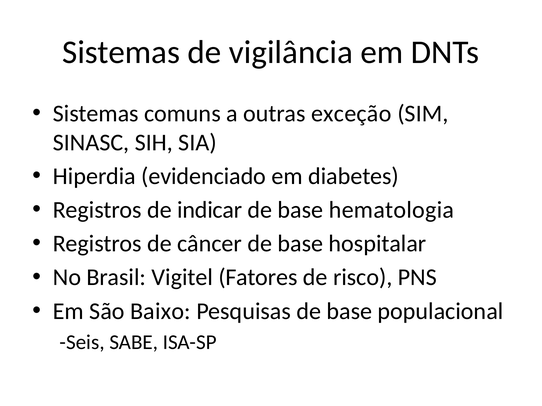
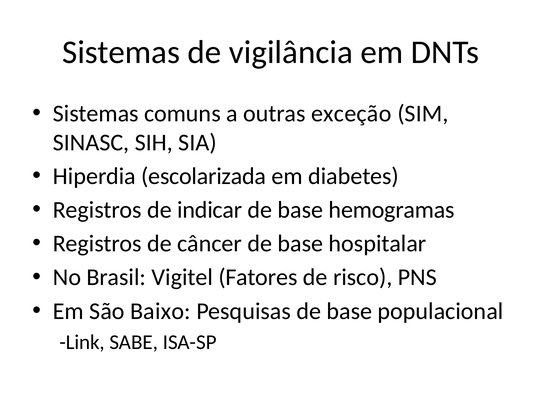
evidenciado: evidenciado -> escolarizada
hematologia: hematologia -> hemogramas
Seis: Seis -> Link
